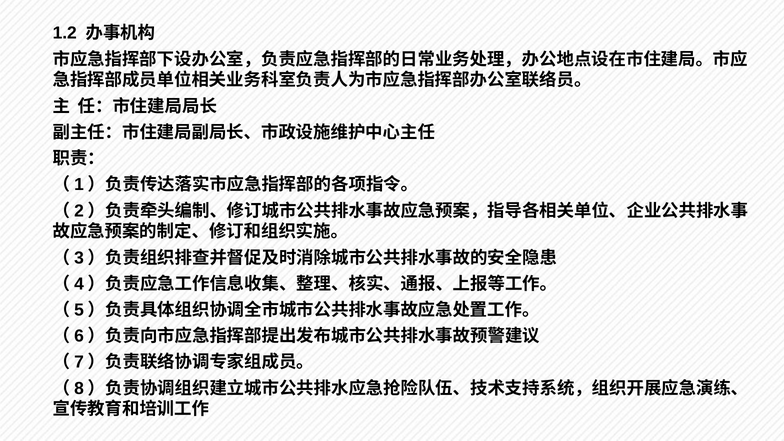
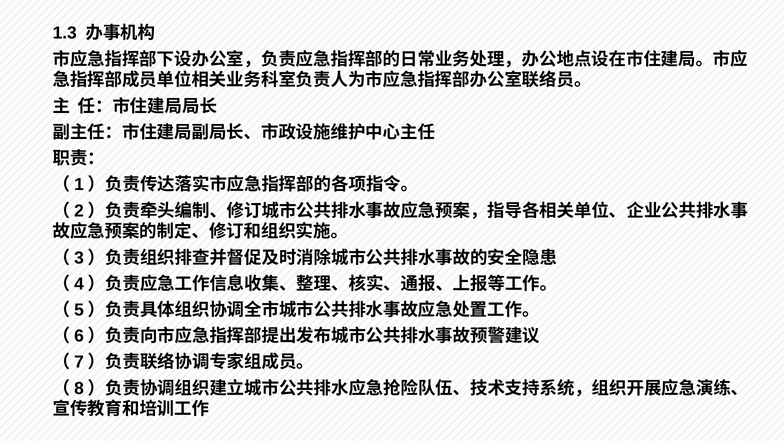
1.2: 1.2 -> 1.3
